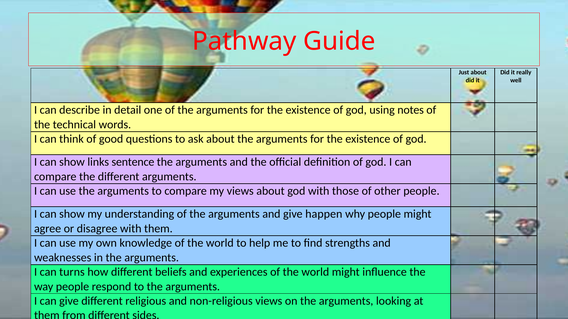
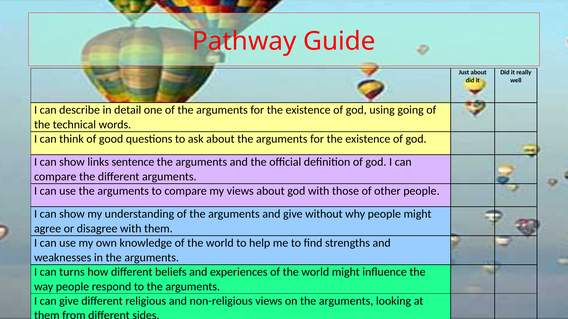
notes: notes -> going
happen: happen -> without
